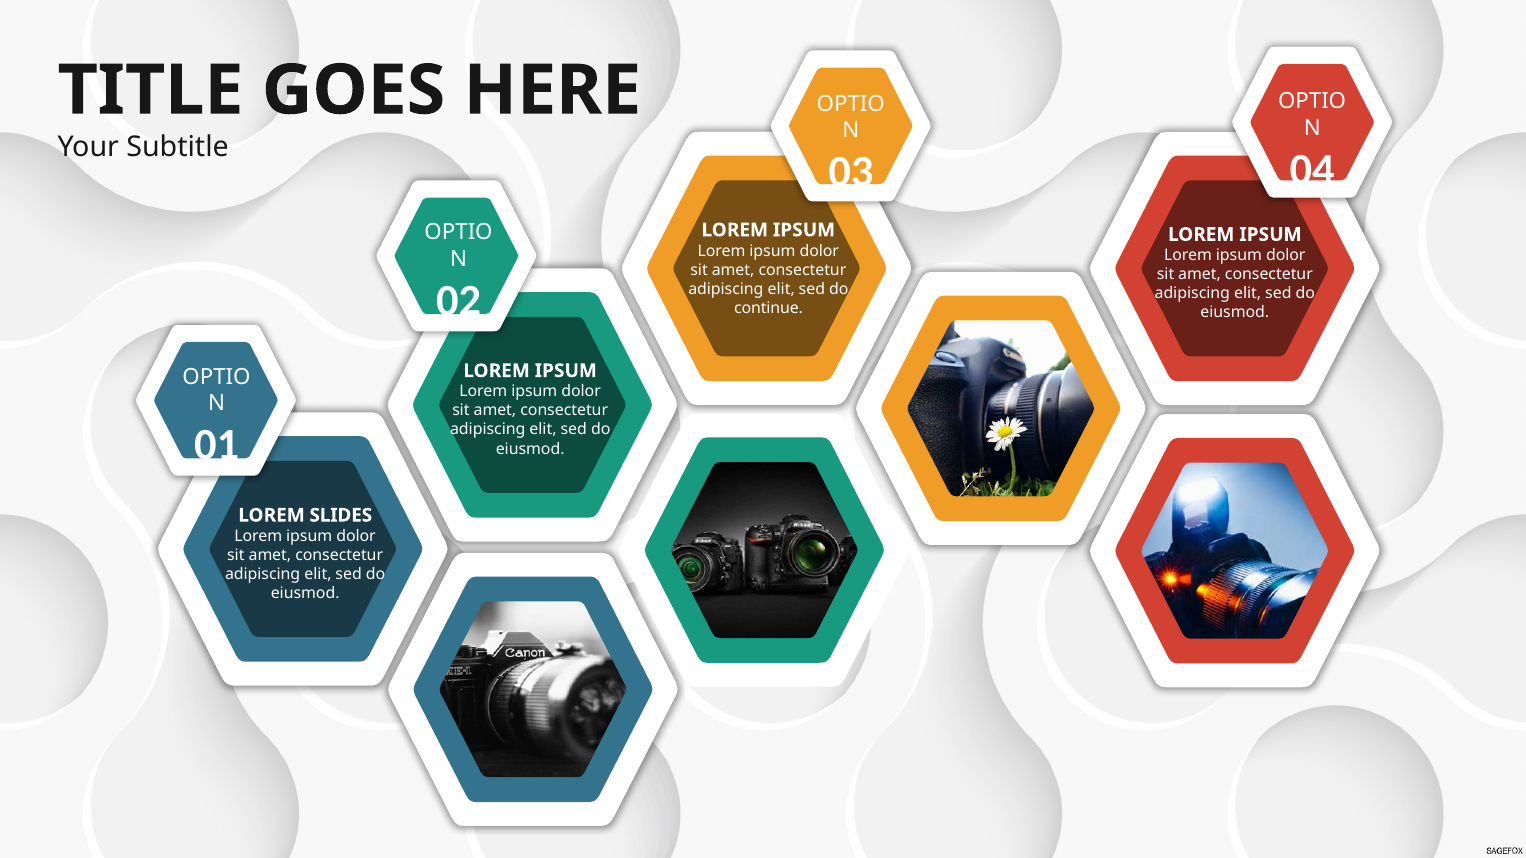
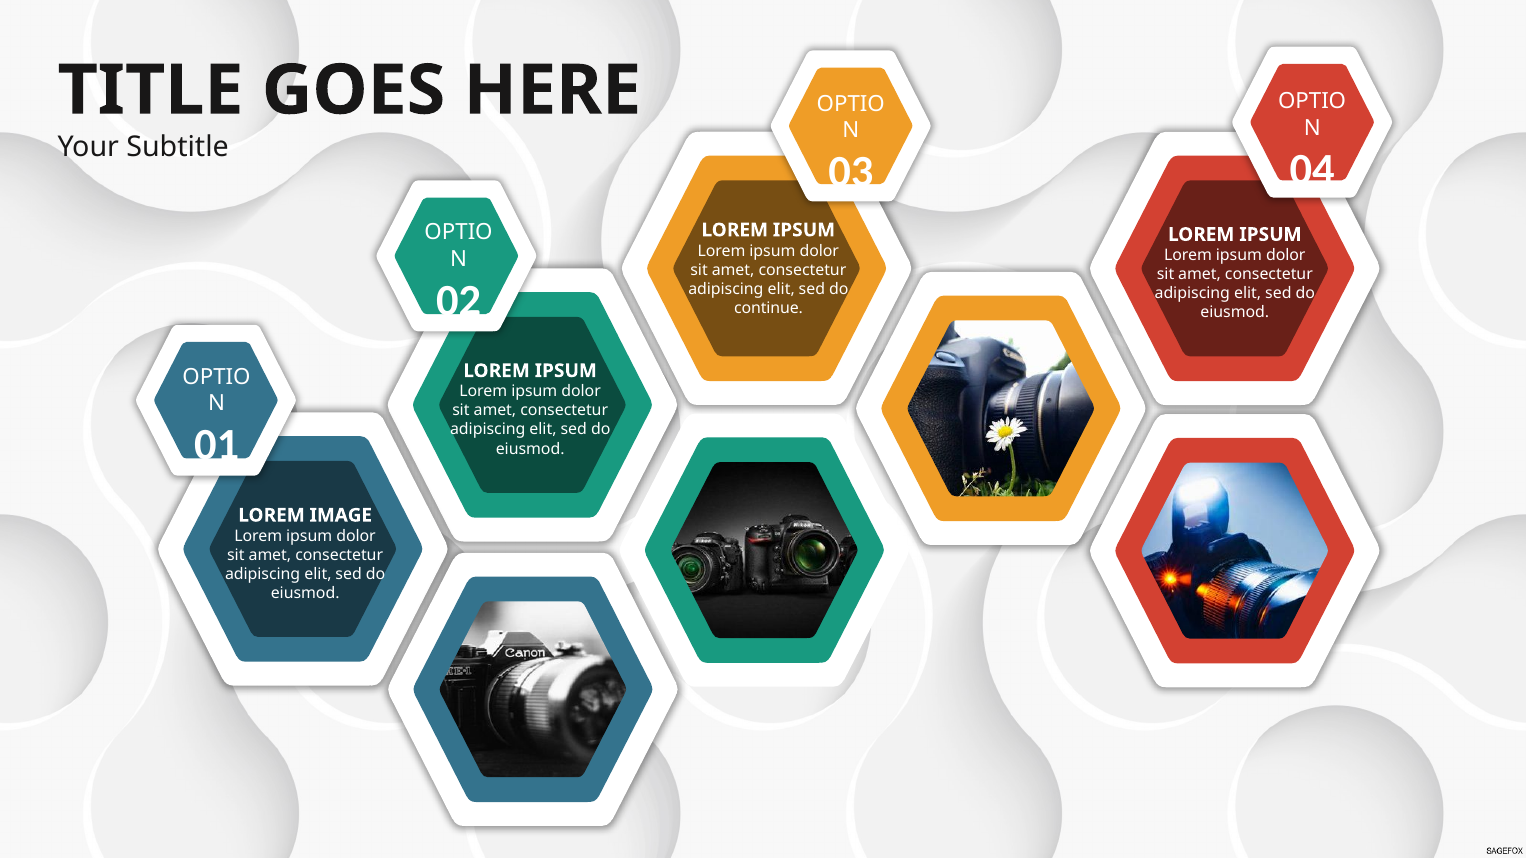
SLIDES: SLIDES -> IMAGE
